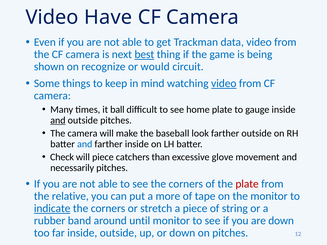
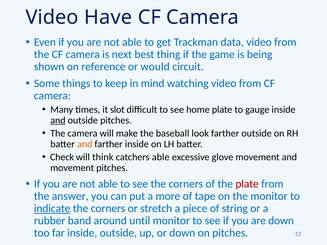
best underline: present -> none
recognize: recognize -> reference
video at (224, 84) underline: present -> none
ball: ball -> slot
and at (85, 144) colour: blue -> orange
will piece: piece -> think
catchers than: than -> able
necessarily at (72, 168): necessarily -> movement
relative: relative -> answer
